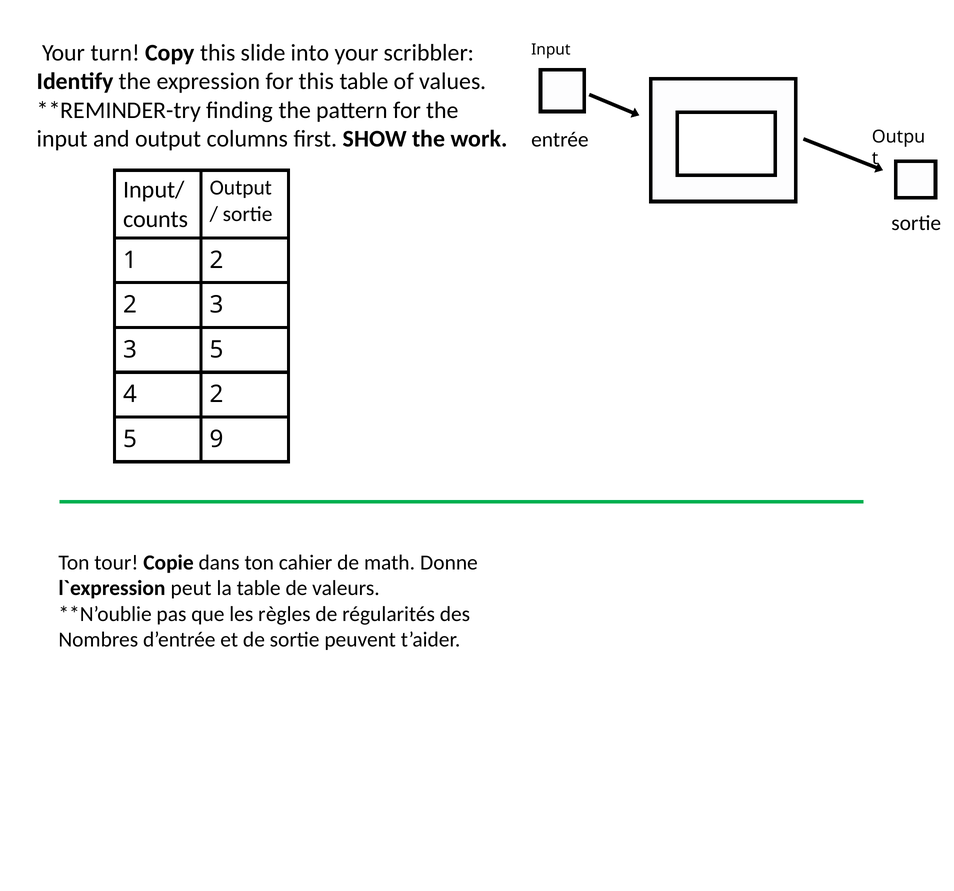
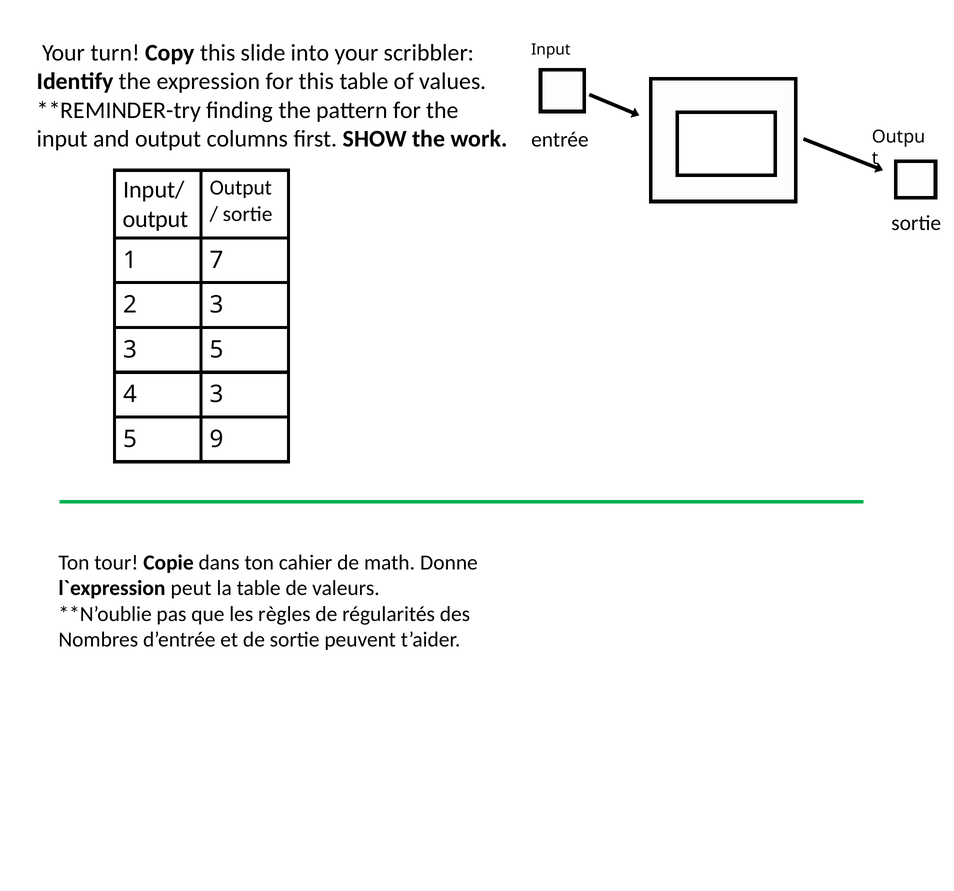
counts at (156, 219): counts -> output
1 2: 2 -> 7
4 2: 2 -> 3
